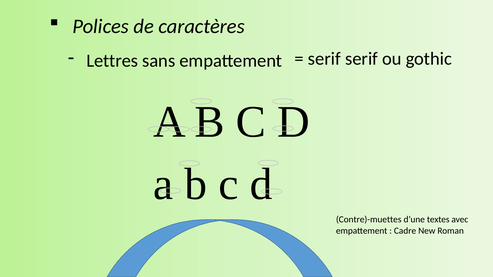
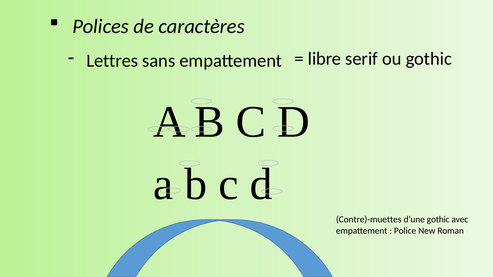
serif at (324, 59): serif -> libre
d’une textes: textes -> gothic
Cadre: Cadre -> Police
